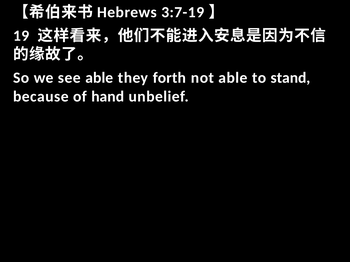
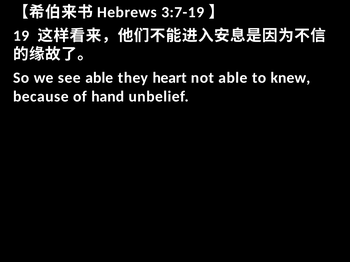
forth: forth -> heart
stand: stand -> knew
